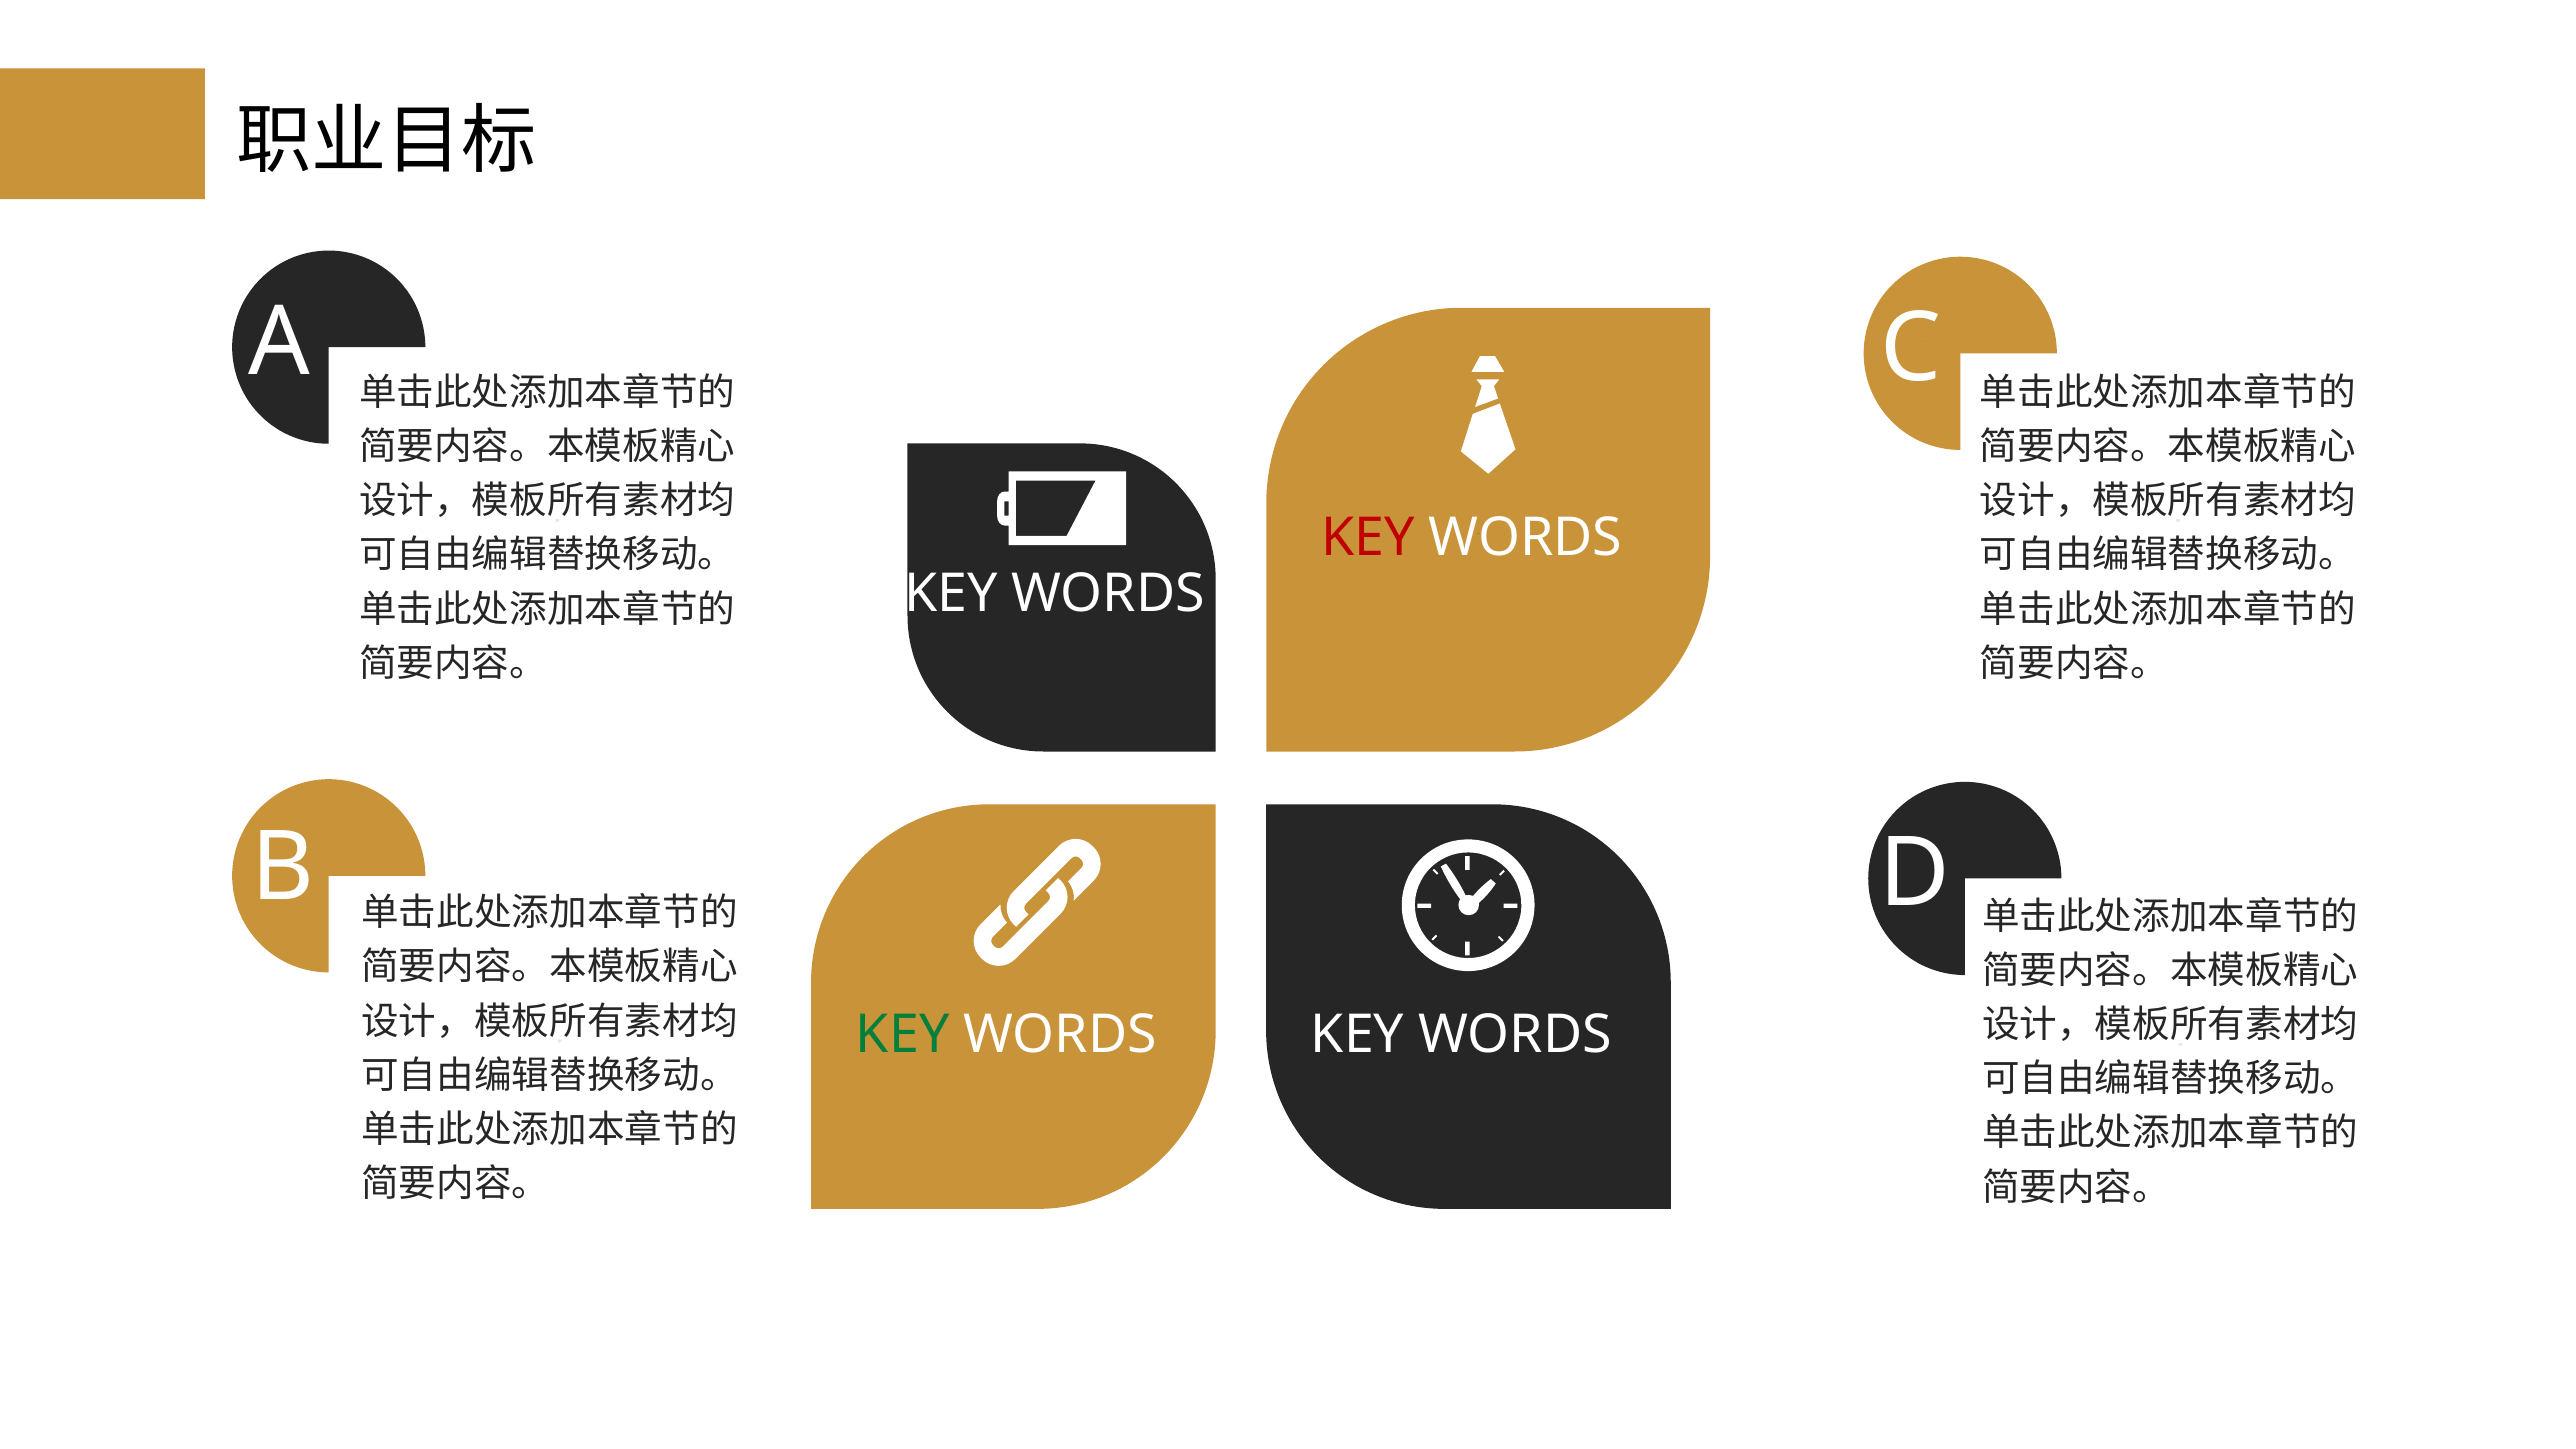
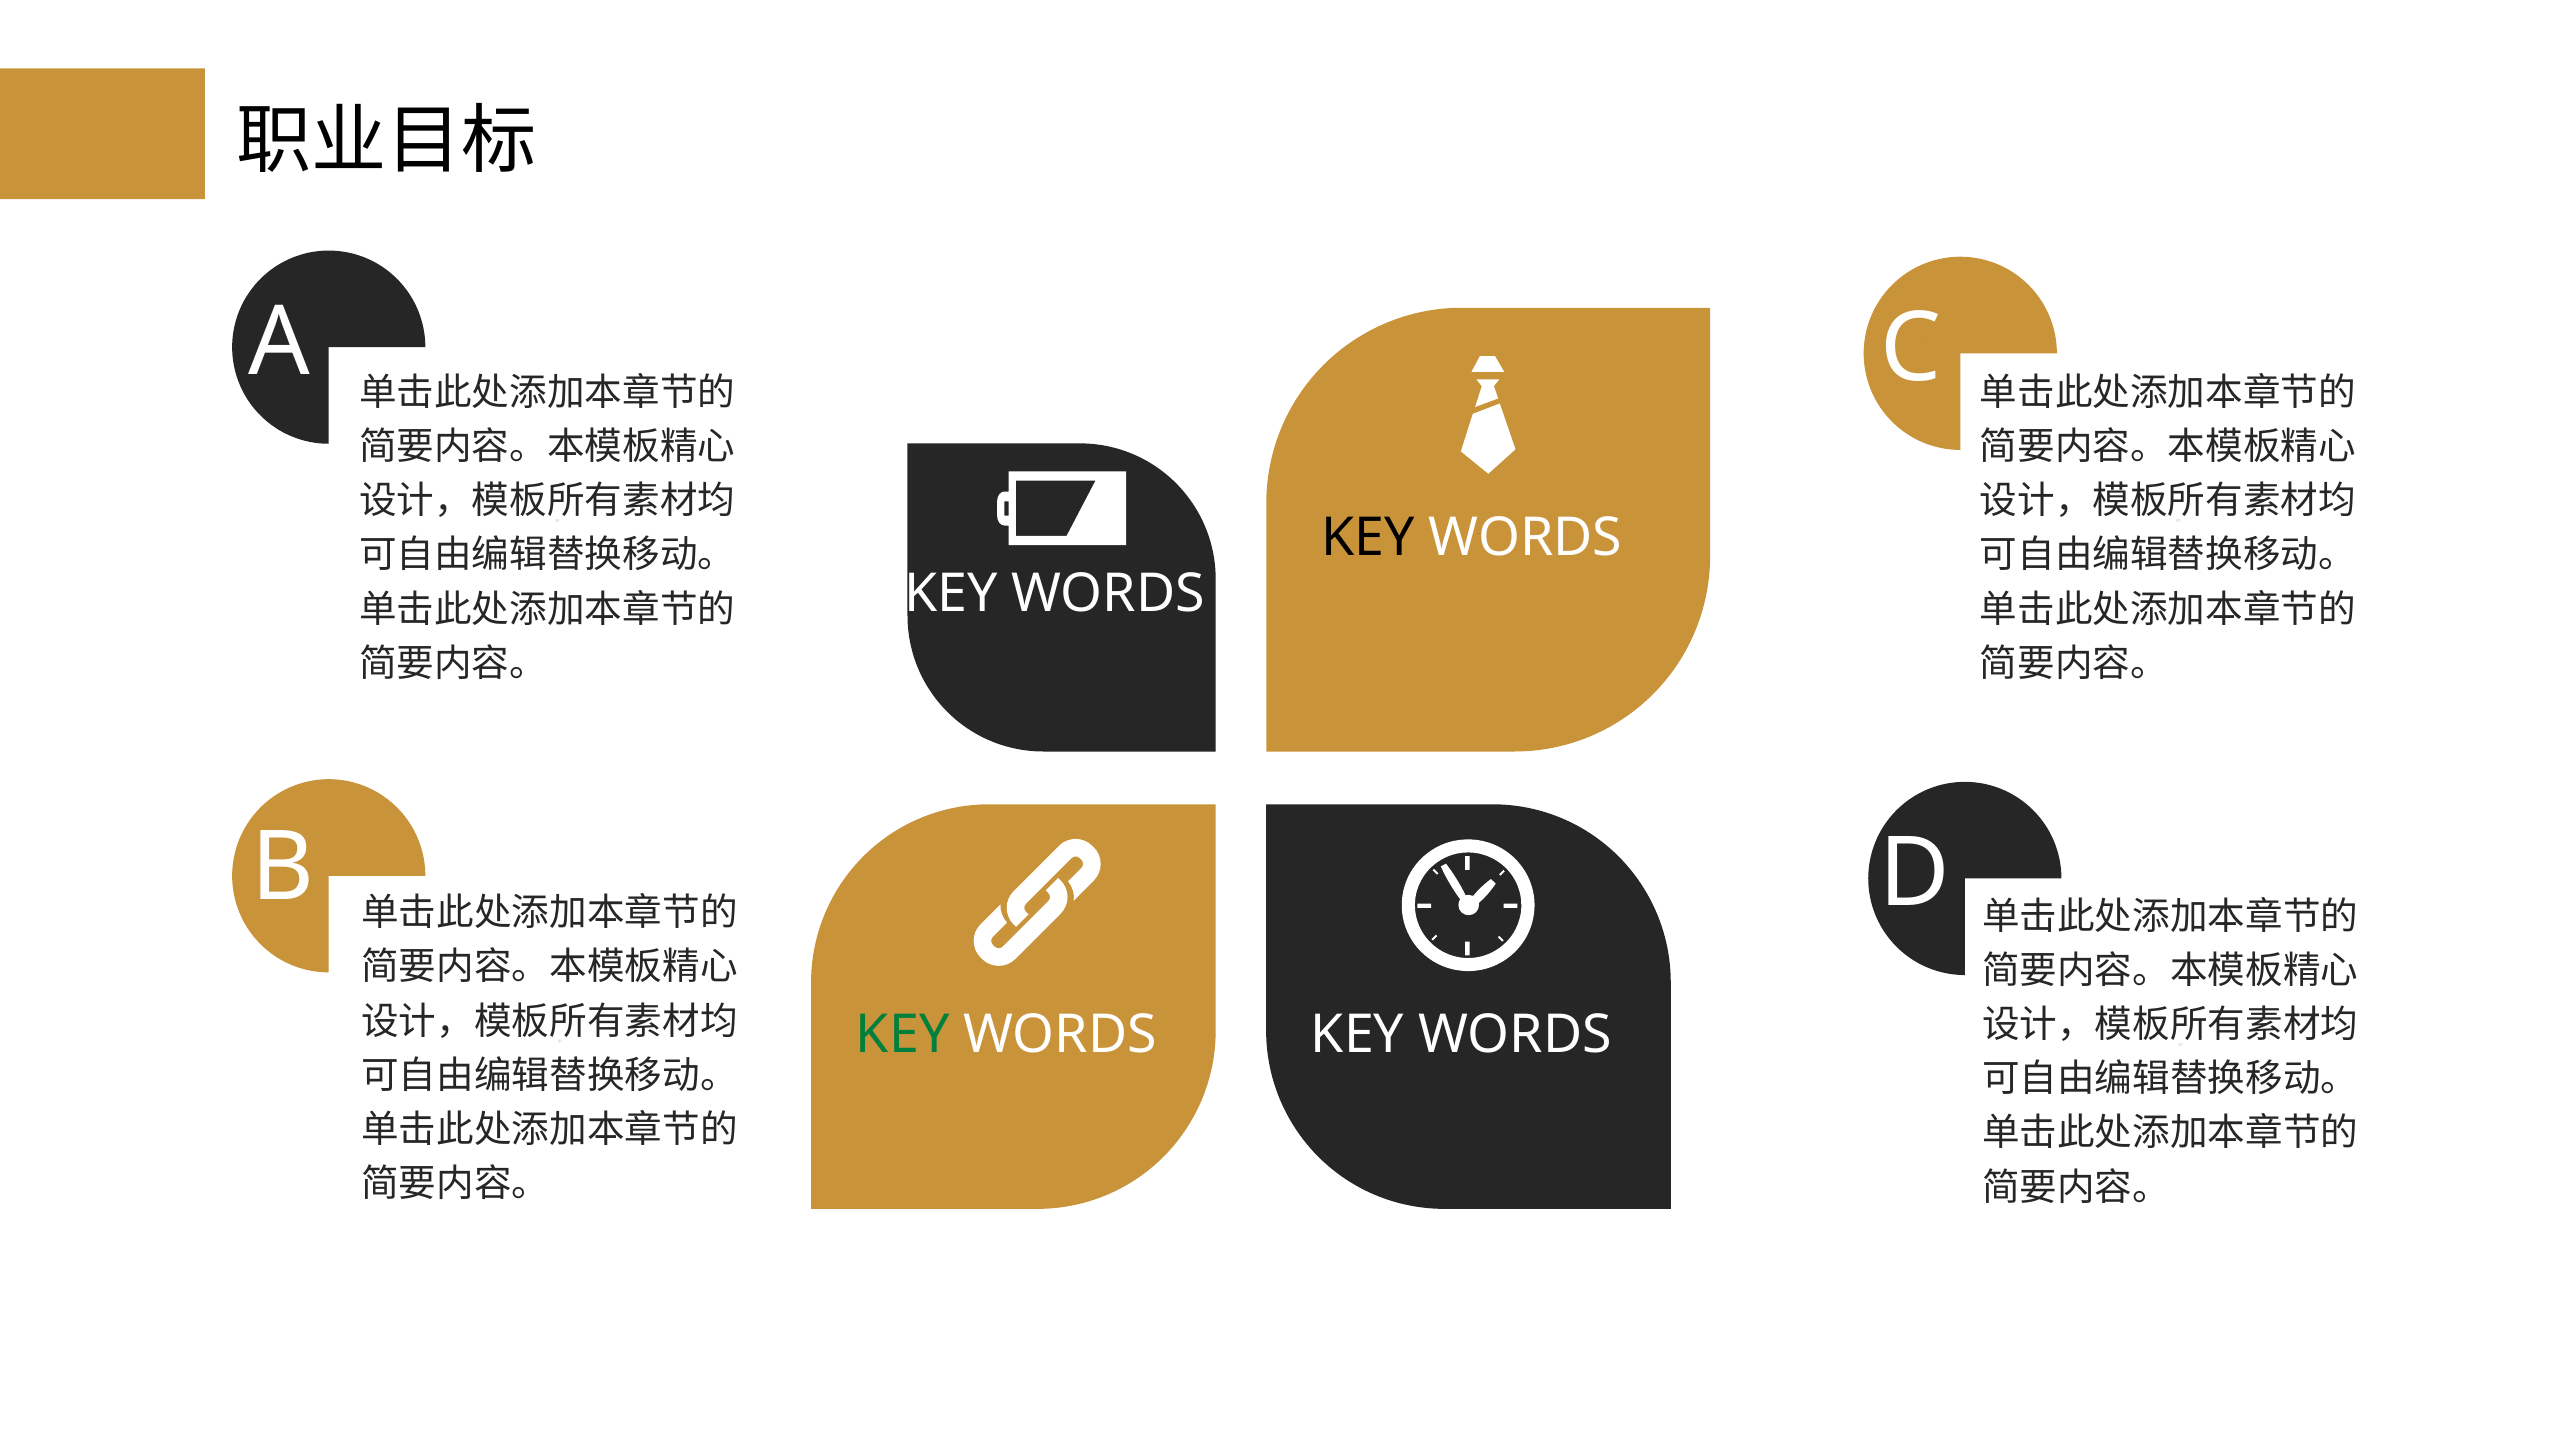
KEY at (1368, 538) colour: red -> black
